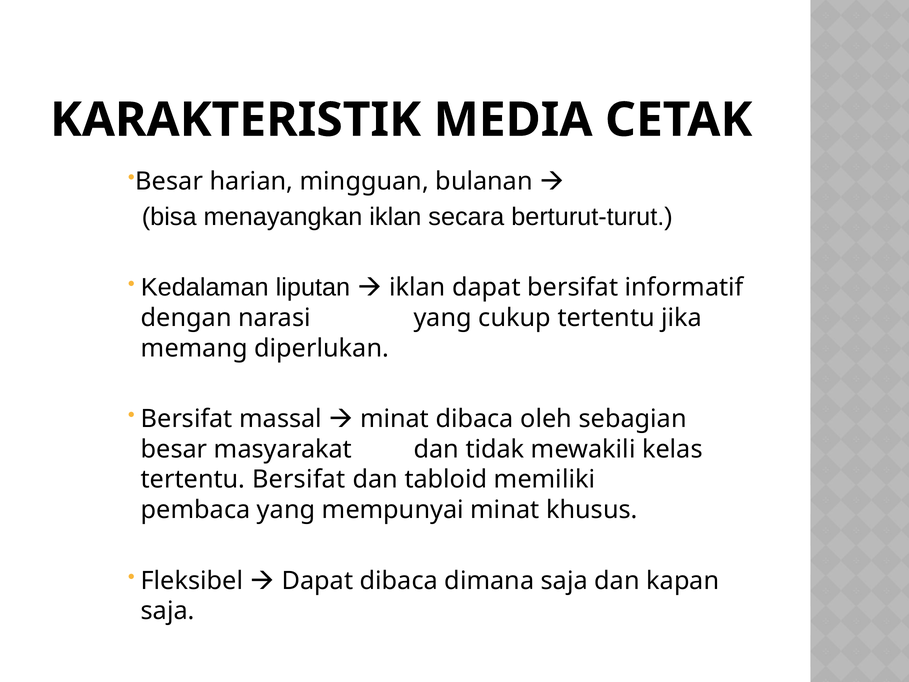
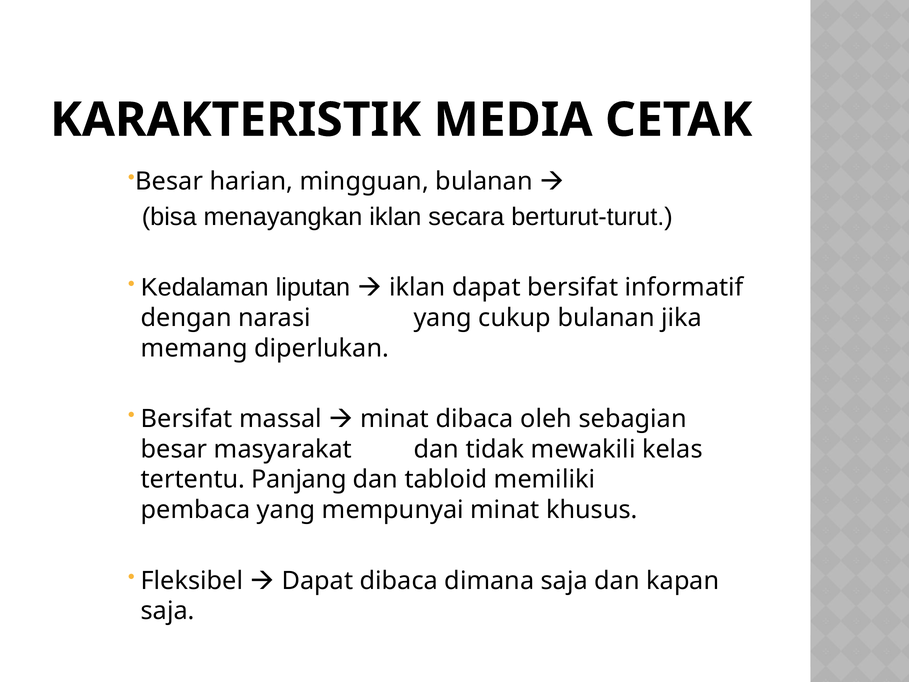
cukup tertentu: tertentu -> bulanan
tertentu Bersifat: Bersifat -> Panjang
